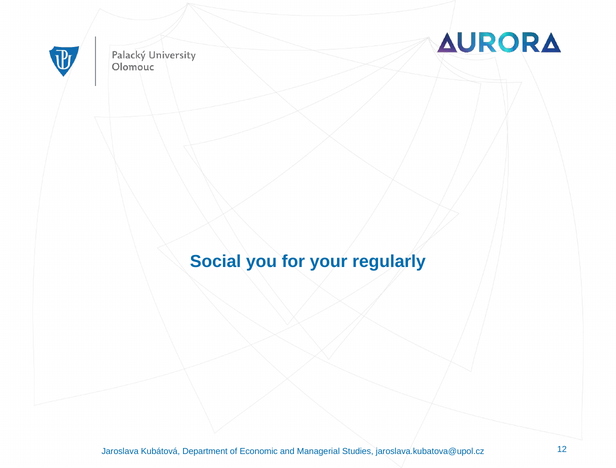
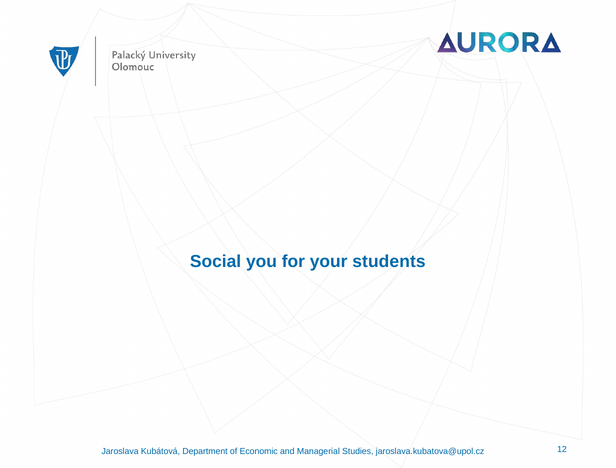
regularly: regularly -> students
